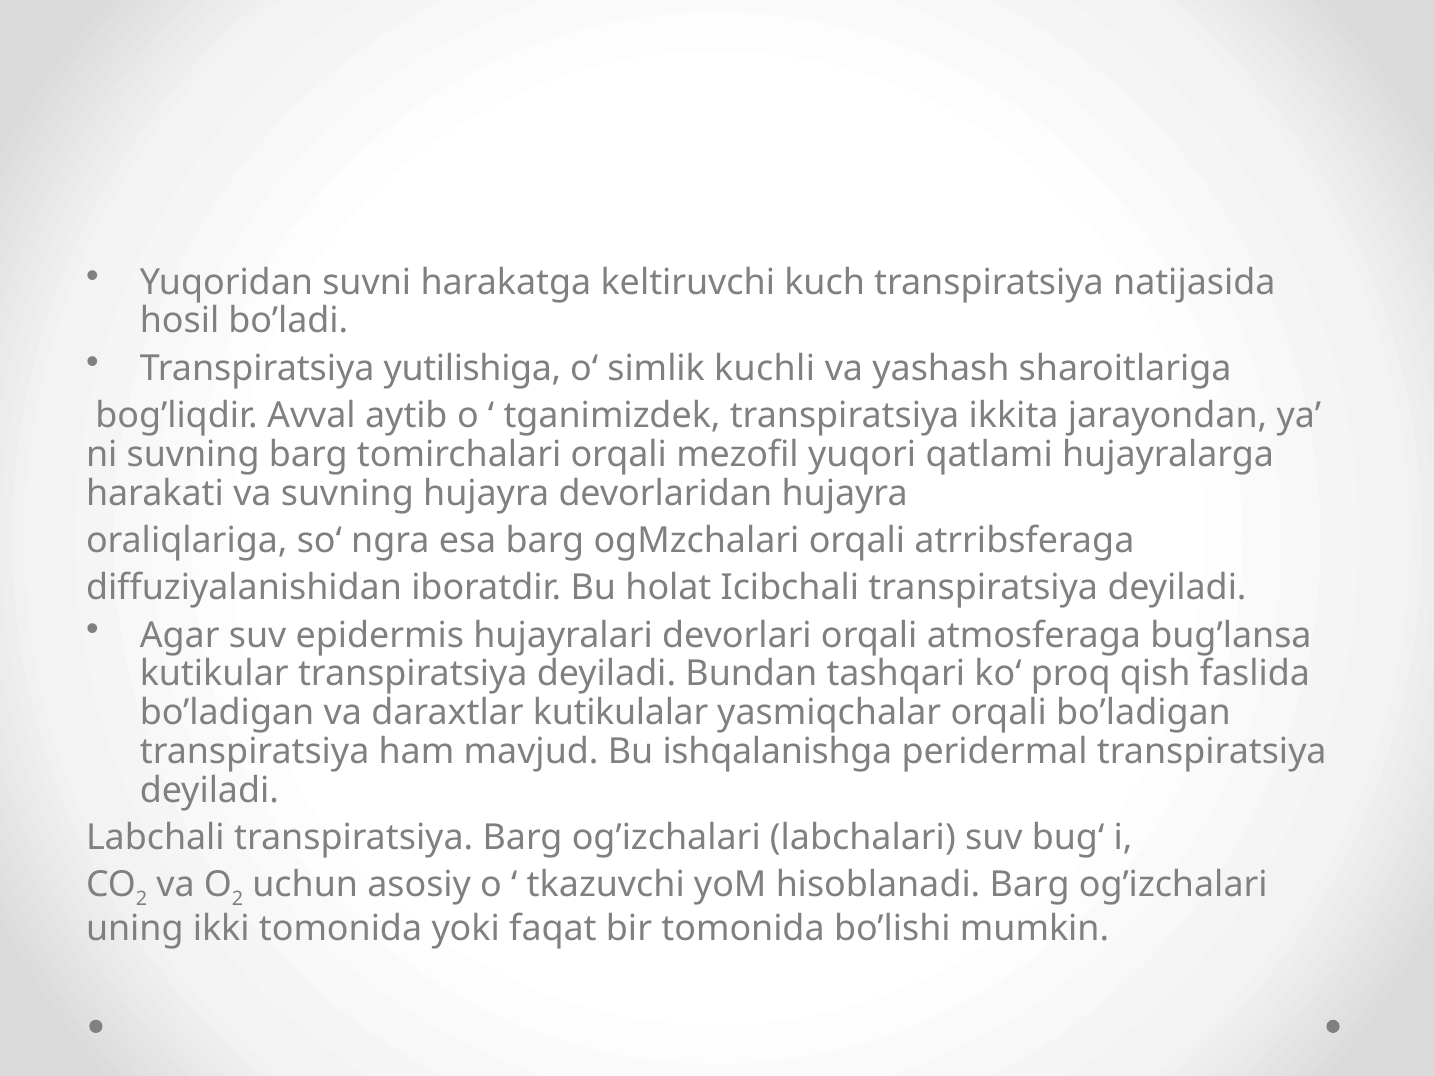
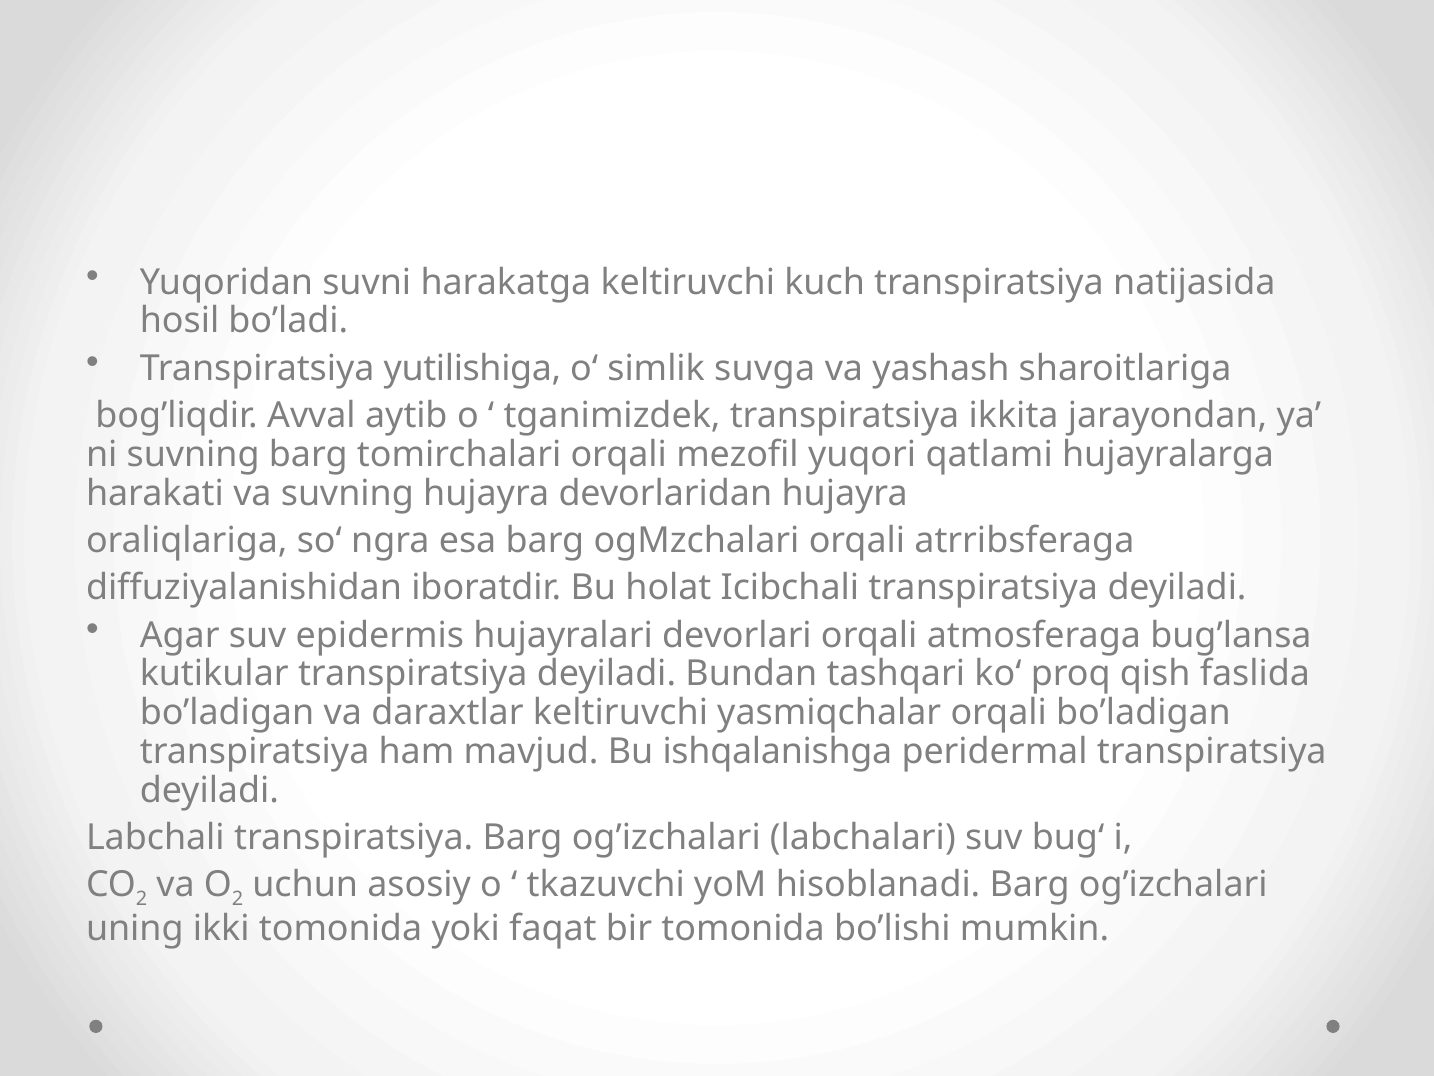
kuchli: kuchli -> suvga
daraxtlar kutikulalar: kutikulalar -> keltiruvchi
